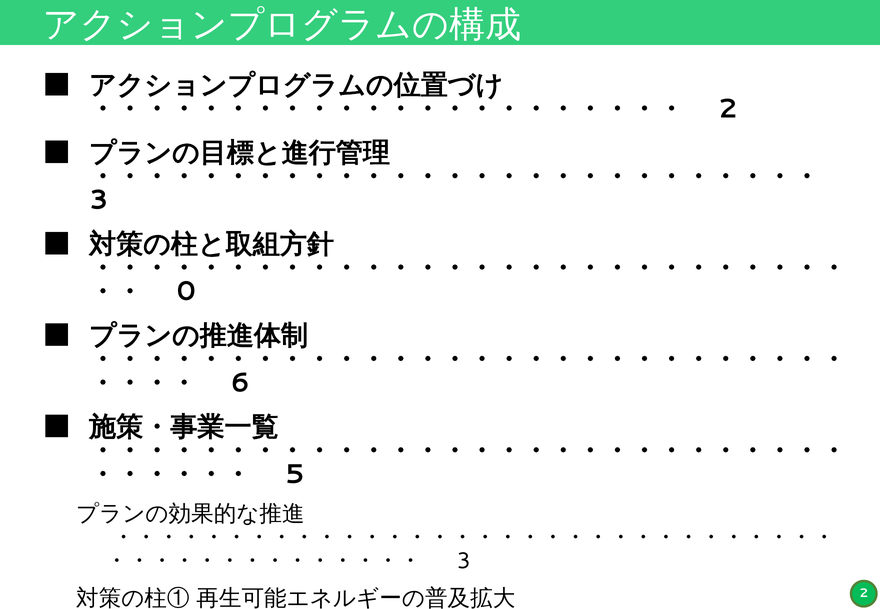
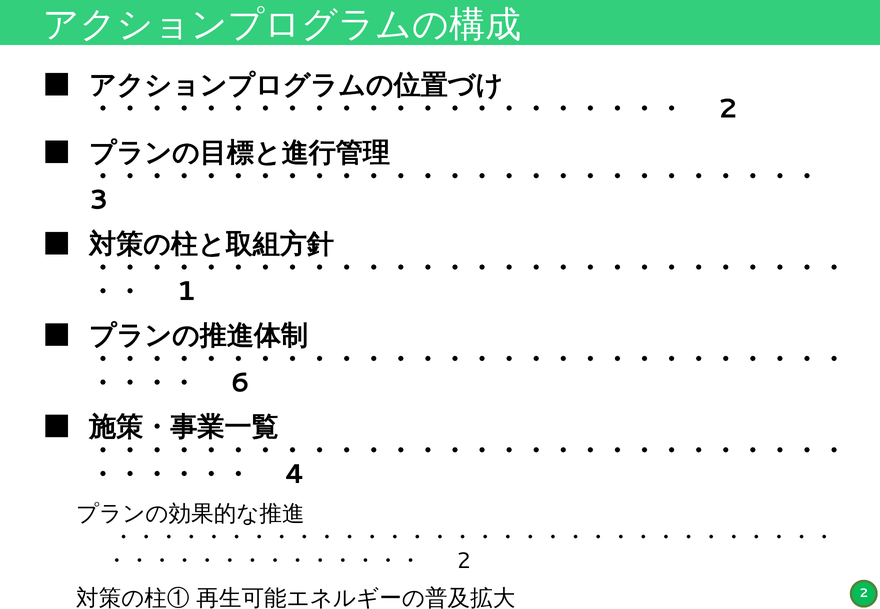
0: 0 -> 1
5: 5 -> 4
3 at (464, 561): 3 -> 2
